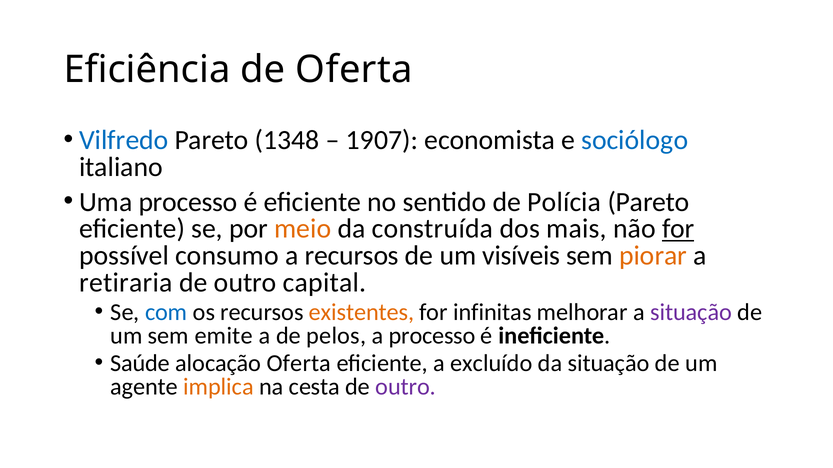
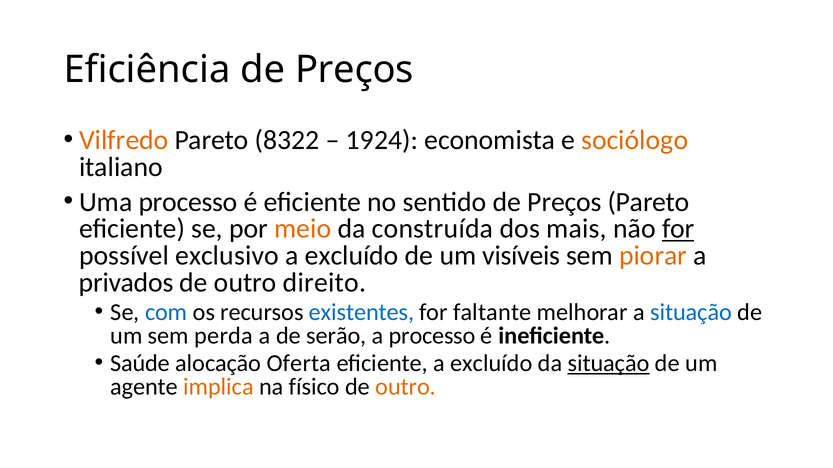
Eficiência de Oferta: Oferta -> Preços
Vilfredo colour: blue -> orange
1348: 1348 -> 8322
1907: 1907 -> 1924
sociólogo colour: blue -> orange
sentido de Polícia: Polícia -> Preços
consumo: consumo -> exclusivo
recursos at (352, 256): recursos -> excluído
retiraria: retiraria -> privados
capital: capital -> direito
existentes colour: orange -> blue
infinitas: infinitas -> faltante
situação at (691, 312) colour: purple -> blue
emite: emite -> perda
pelos: pelos -> serão
situação at (609, 364) underline: none -> present
cesta: cesta -> físico
outro at (406, 387) colour: purple -> orange
